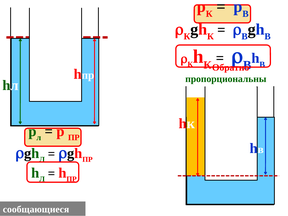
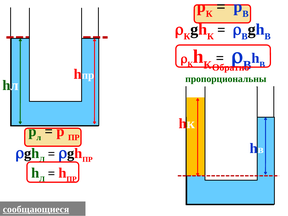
сообщающиеся underline: none -> present
